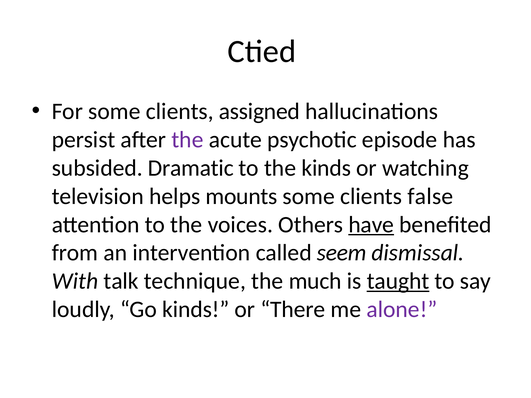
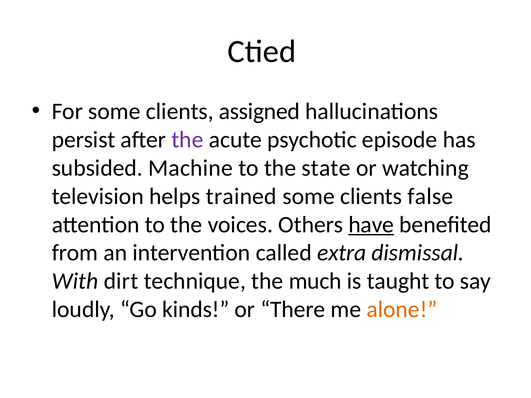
Dramatic: Dramatic -> Machine
the kinds: kinds -> state
mounts: mounts -> trained
seem: seem -> extra
talk: talk -> dirt
taught underline: present -> none
alone colour: purple -> orange
